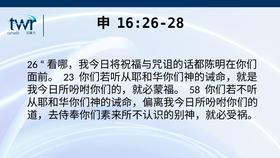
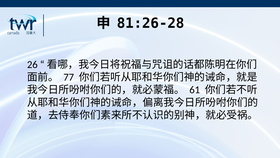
16:26-28: 16:26-28 -> 81:26-28
23: 23 -> 77
58: 58 -> 61
